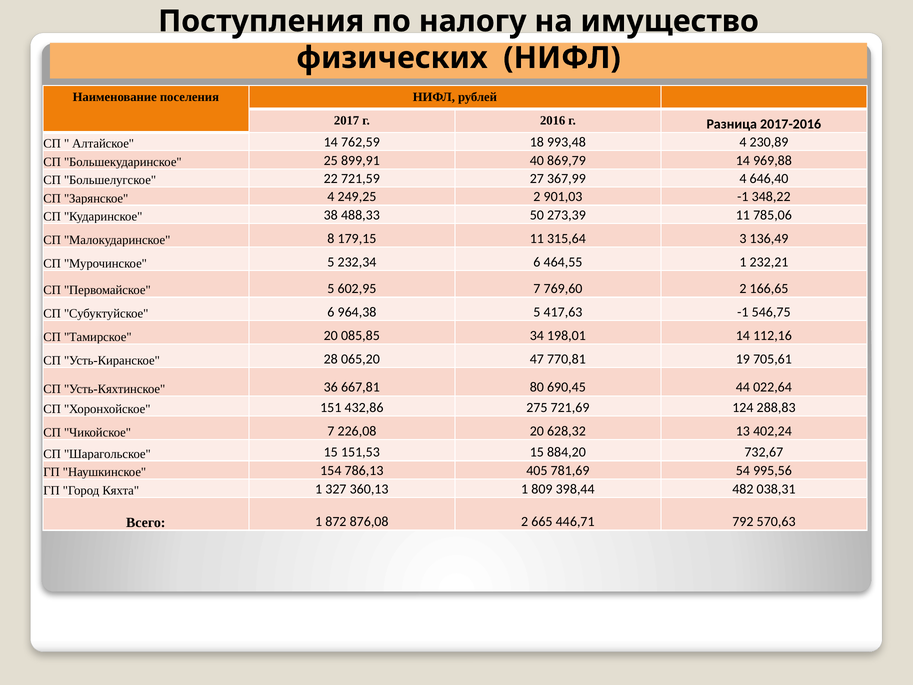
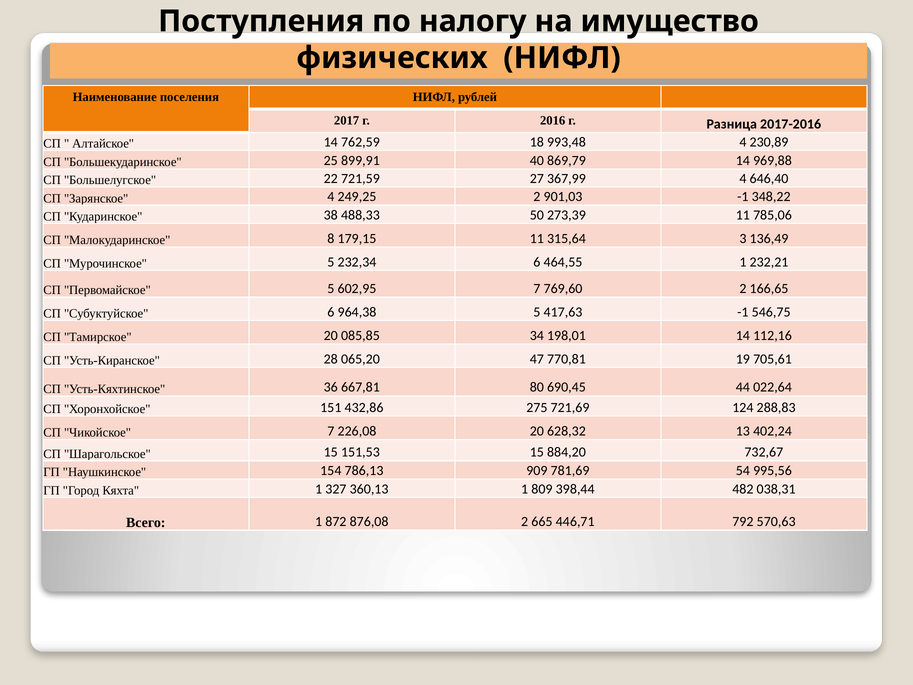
405: 405 -> 909
